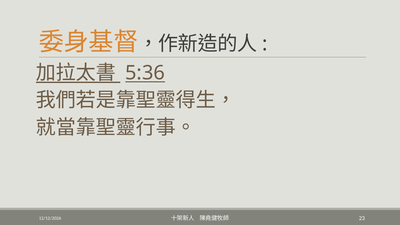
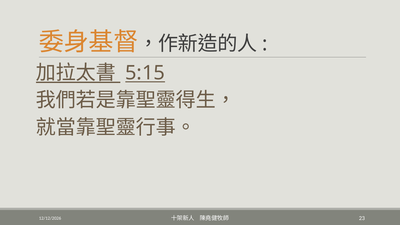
5:36: 5:36 -> 5:15
